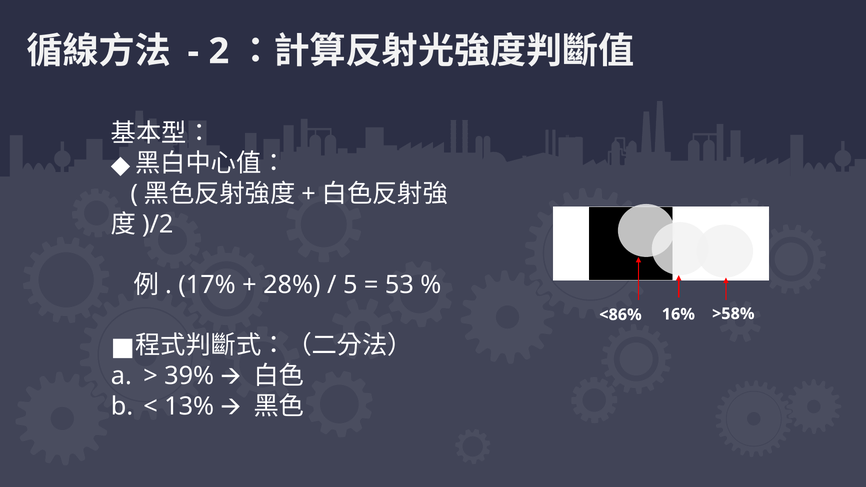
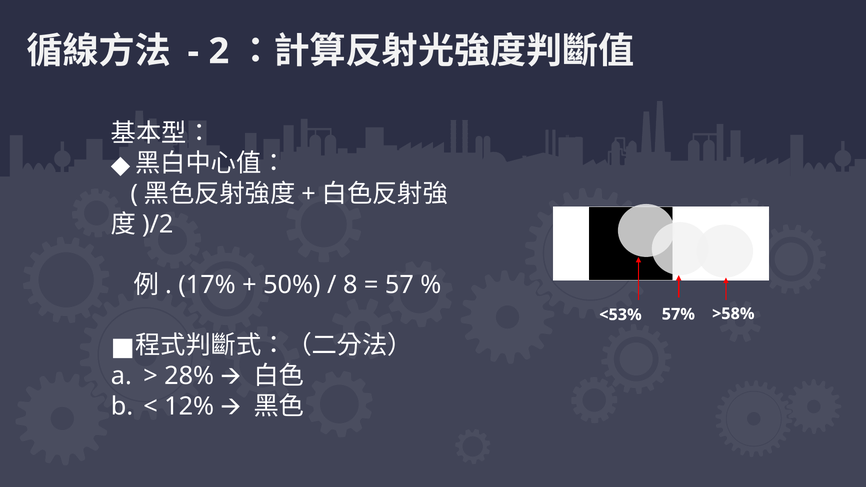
28%: 28% -> 50%
5: 5 -> 8
53: 53 -> 57
16%: 16% -> 57%
<86%: <86% -> <53%
39%: 39% -> 28%
13%: 13% -> 12%
